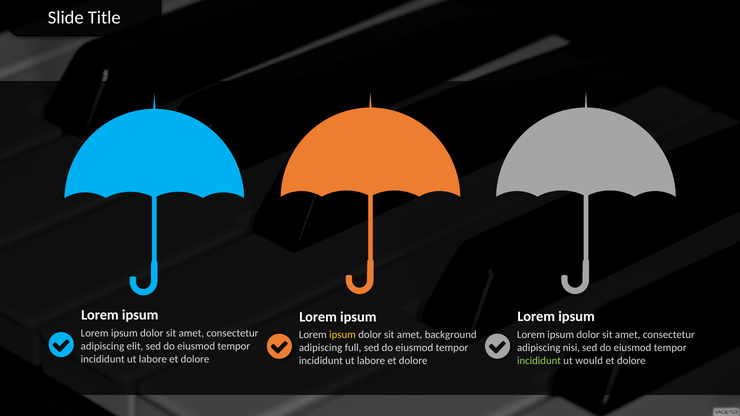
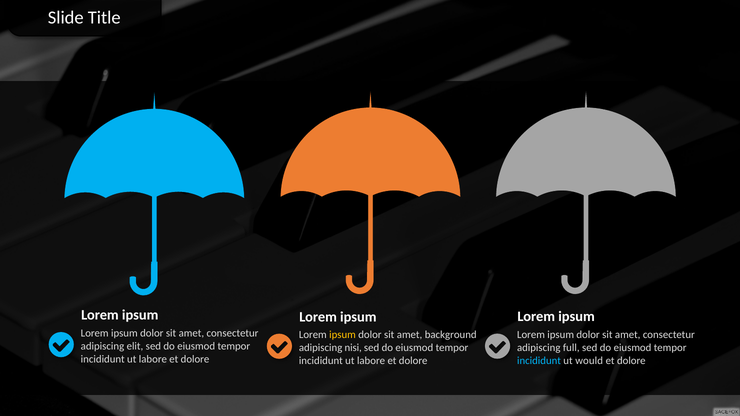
nisi: nisi -> full
full: full -> nisi
incididunt at (539, 361) colour: light green -> light blue
